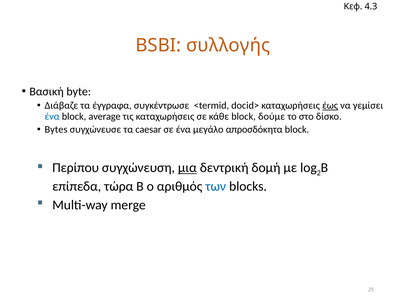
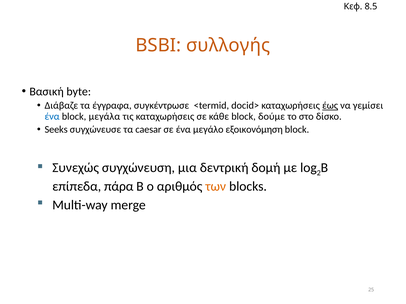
4.3: 4.3 -> 8.5
average: average -> μεγάλα
Bytes: Bytes -> Seeks
απροσδόκητα: απροσδόκητα -> εξοικονόμηση
Περίπου: Περίπου -> Συνεχώς
μια underline: present -> none
τώρα: τώρα -> πάρα
των colour: blue -> orange
